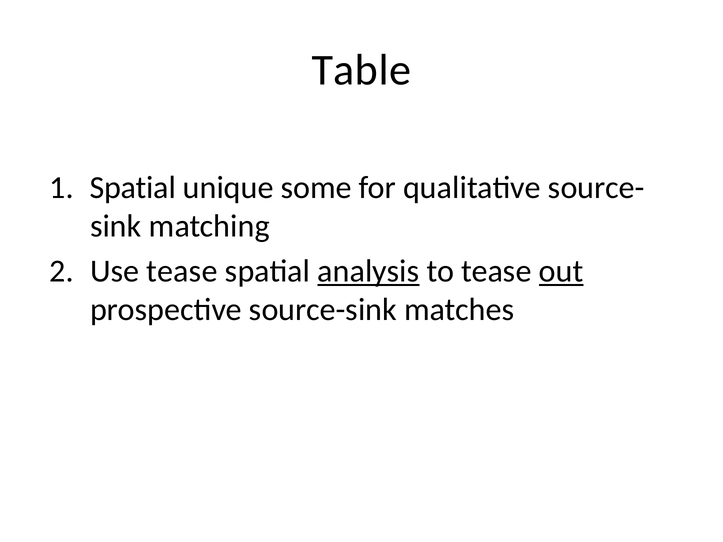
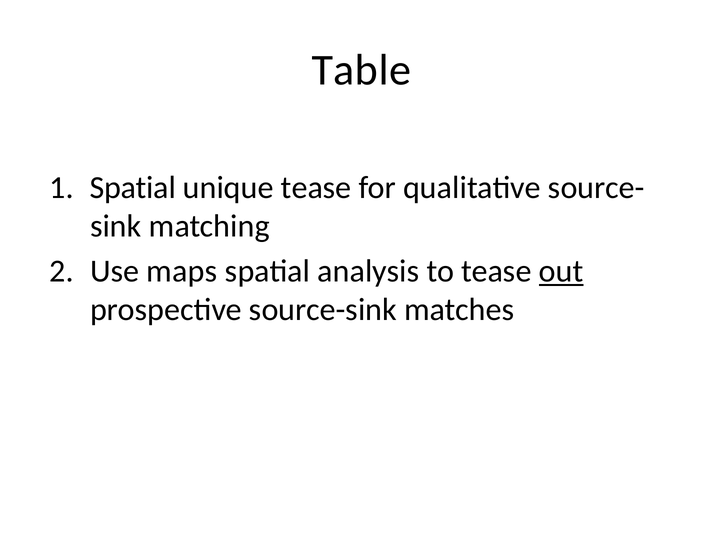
unique some: some -> tease
Use tease: tease -> maps
analysis underline: present -> none
